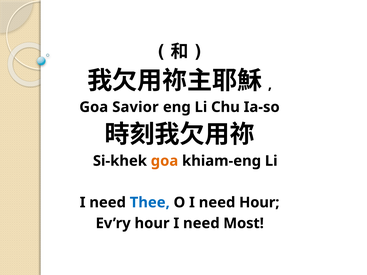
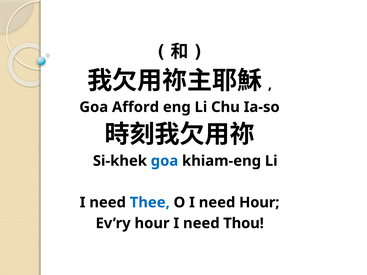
Savior: Savior -> Afford
goa at (164, 161) colour: orange -> blue
Most: Most -> Thou
